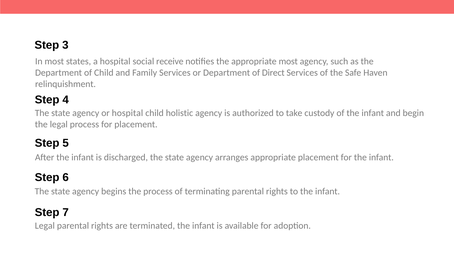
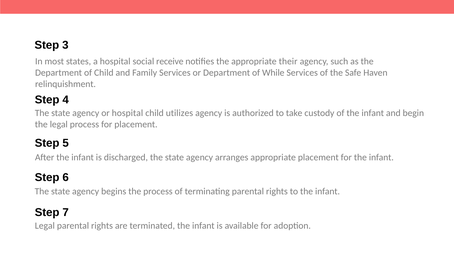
appropriate most: most -> their
Direct: Direct -> While
holistic: holistic -> utilizes
